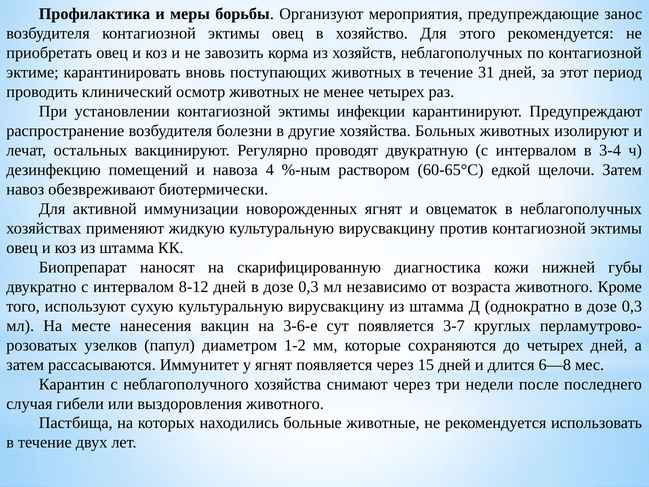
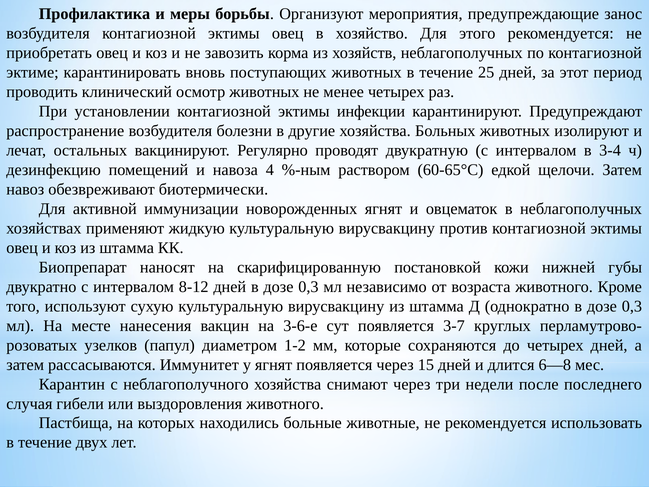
31: 31 -> 25
диагностика: диагностика -> постановкой
